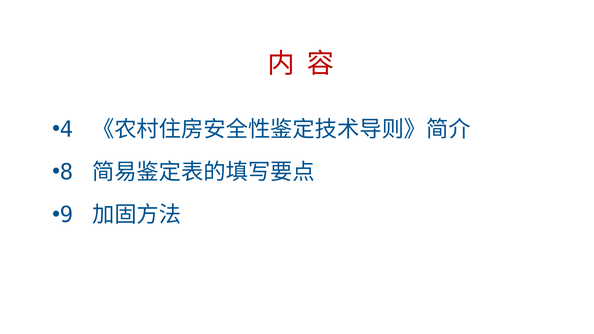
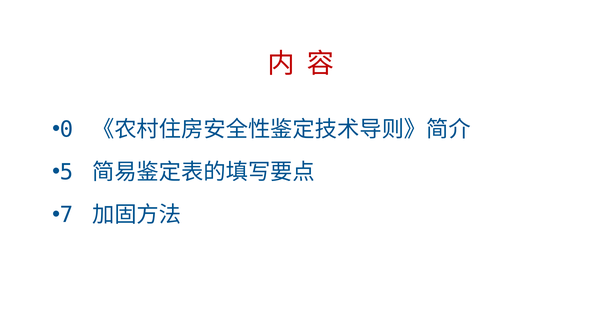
4: 4 -> 0
8: 8 -> 5
9: 9 -> 7
